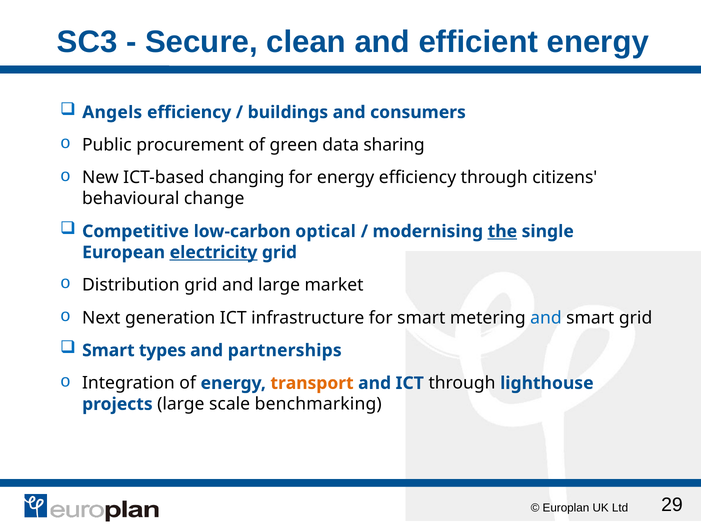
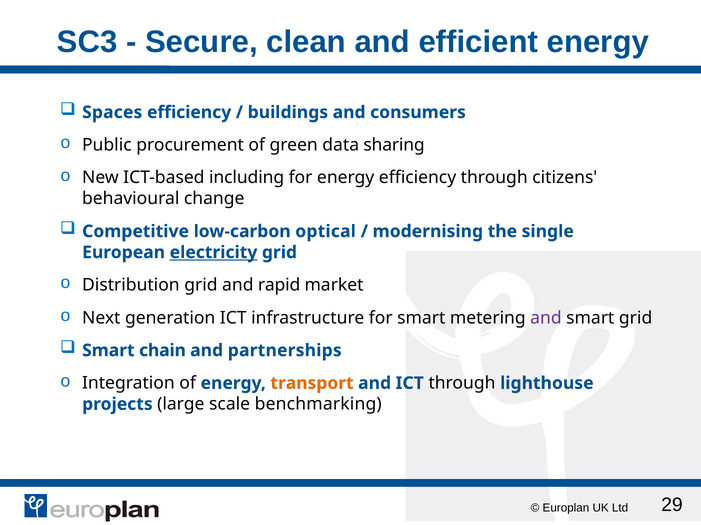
Angels: Angels -> Spaces
changing: changing -> including
the underline: present -> none
and large: large -> rapid
and at (546, 318) colour: blue -> purple
types: types -> chain
